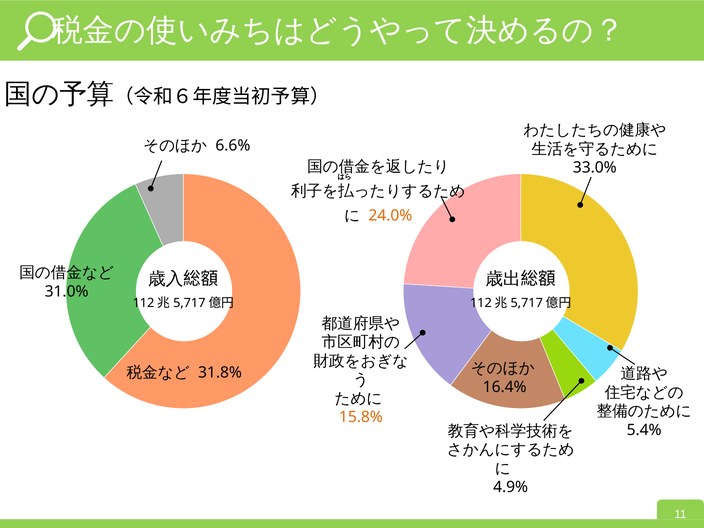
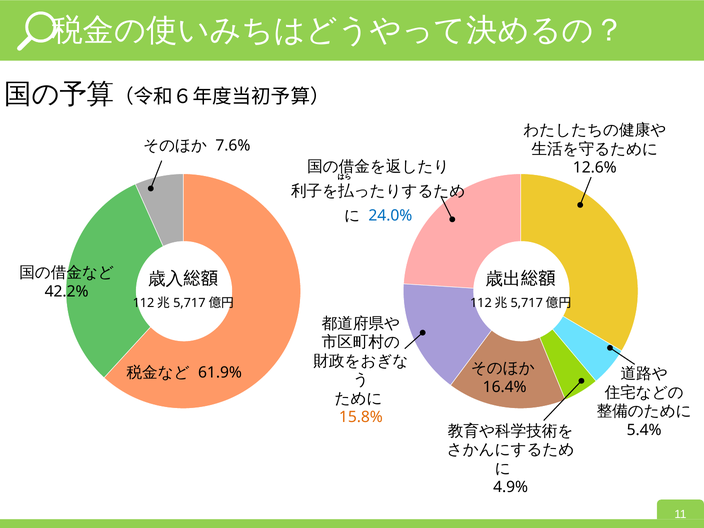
6.6%: 6.6% -> 7.6%
33.0%: 33.0% -> 12.6%
24.0% colour: orange -> blue
31.0%: 31.0% -> 42.2%
31.8%: 31.8% -> 61.9%
